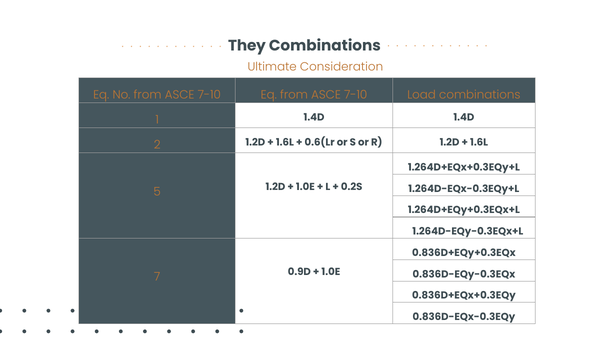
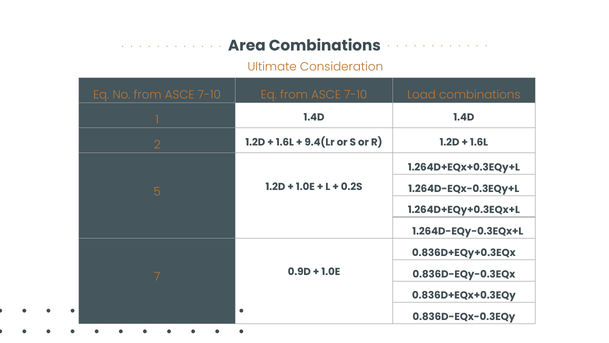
They: They -> Area
0.6(Lr: 0.6(Lr -> 9.4(Lr
